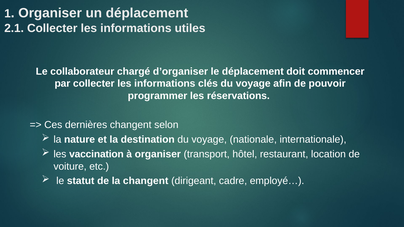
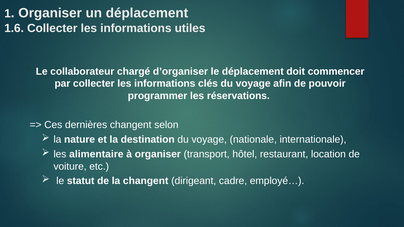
2.1: 2.1 -> 1.6
vaccination: vaccination -> alimentaire
